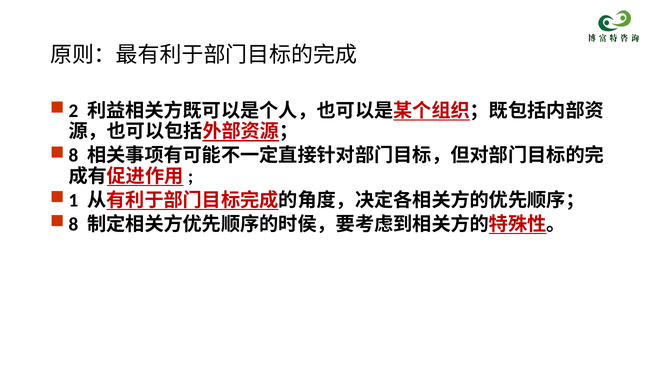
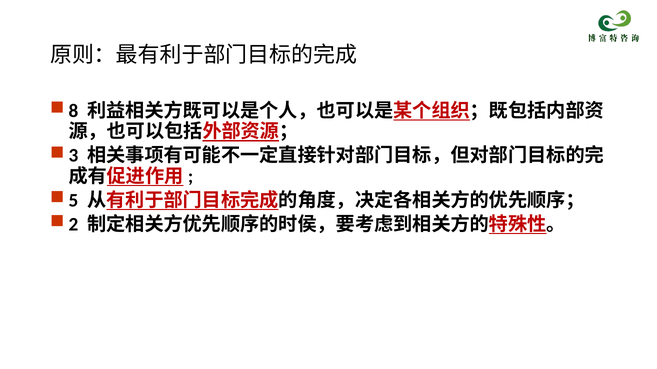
2: 2 -> 8
8 at (73, 156): 8 -> 3
1: 1 -> 5
8 at (73, 225): 8 -> 2
